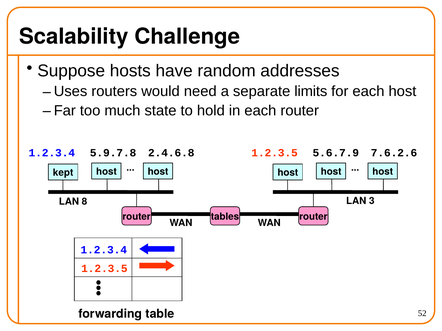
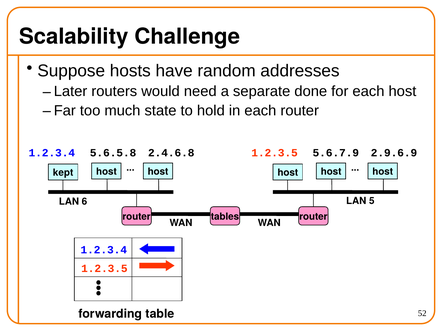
Uses: Uses -> Later
limits: limits -> done
5.9.7.8: 5.9.7.8 -> 5.6.5.8
7.6.2.6: 7.6.2.6 -> 2.9.6.9
3: 3 -> 5
8: 8 -> 6
